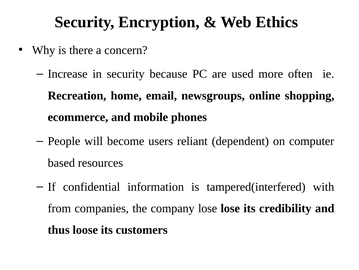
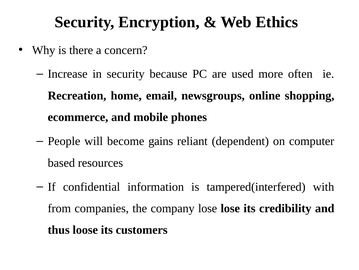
users: users -> gains
